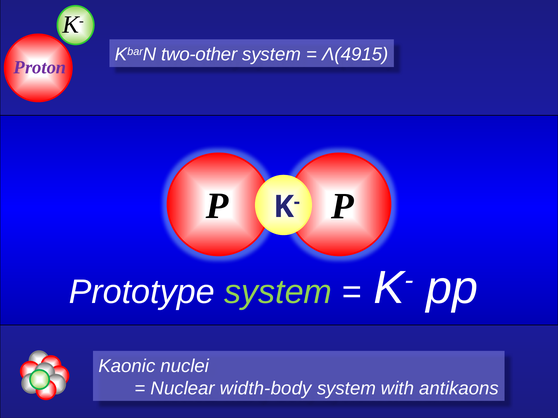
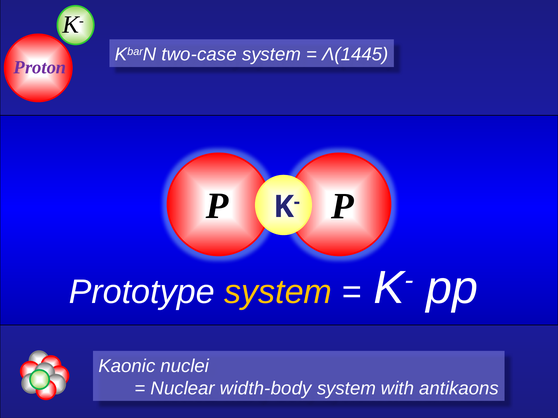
two-other: two-other -> two-case
Λ(4915: Λ(4915 -> Λ(1445
system at (278, 292) colour: light green -> yellow
